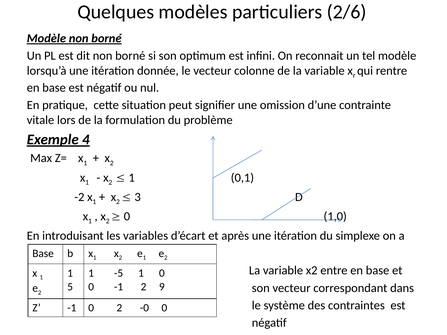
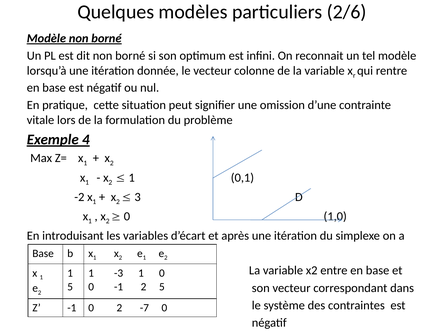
-5: -5 -> -3
2 9: 9 -> 5
-0: -0 -> -7
